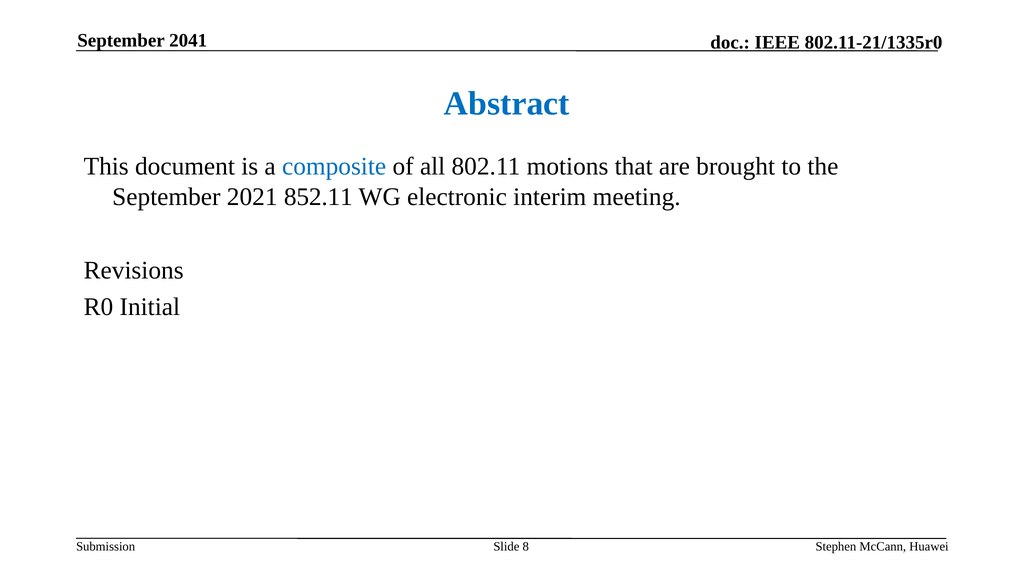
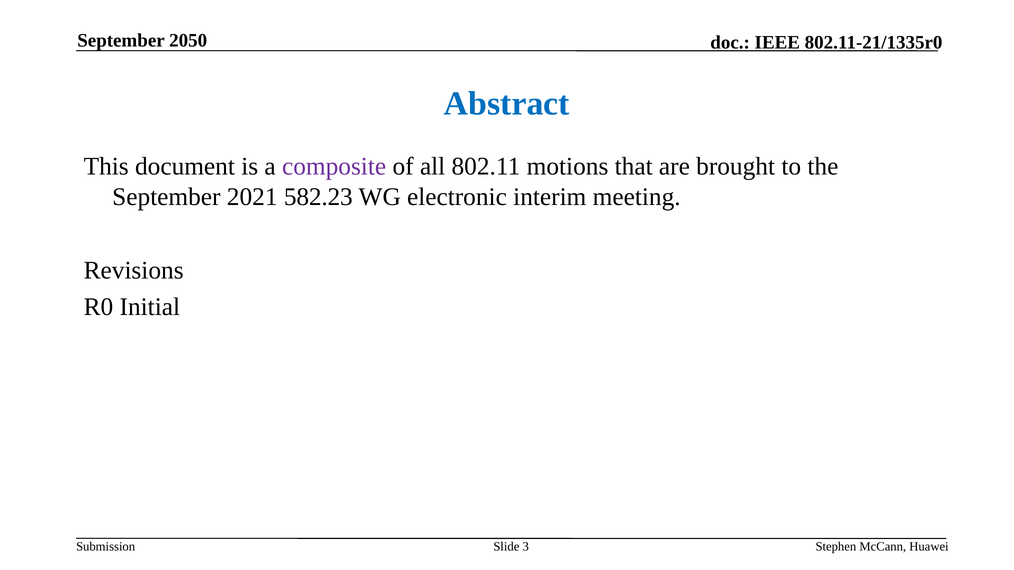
2041: 2041 -> 2050
composite colour: blue -> purple
852.11: 852.11 -> 582.23
8: 8 -> 3
